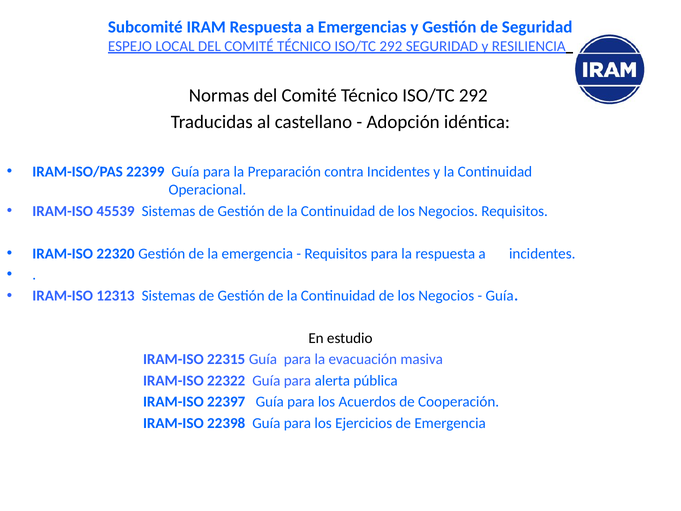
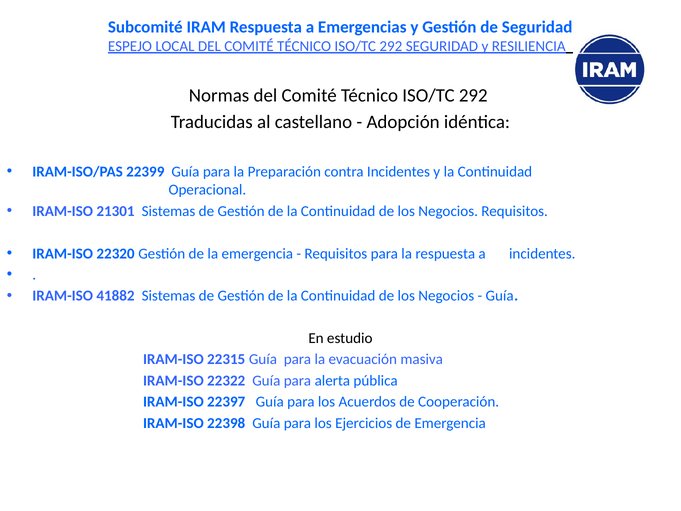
45539: 45539 -> 21301
12313: 12313 -> 41882
